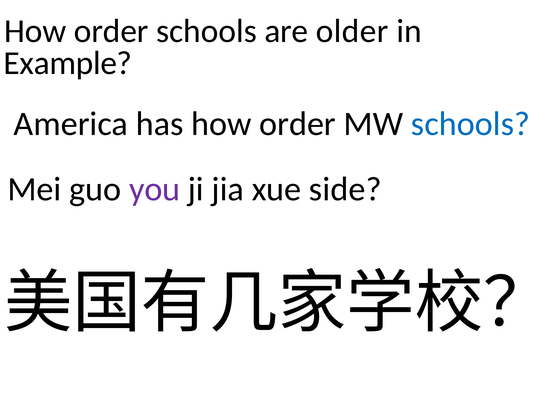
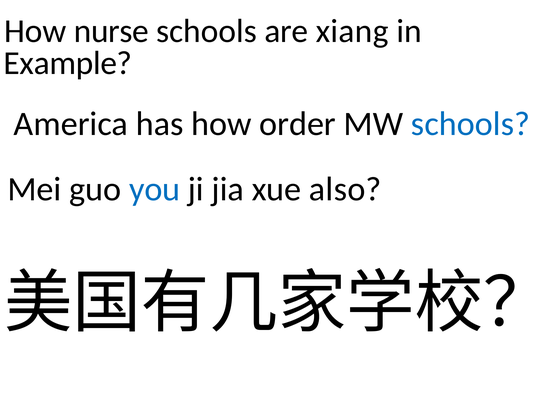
order at (111, 31): order -> nurse
older: older -> xiang
you colour: purple -> blue
side: side -> also
